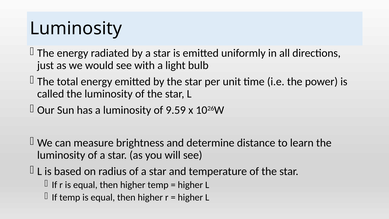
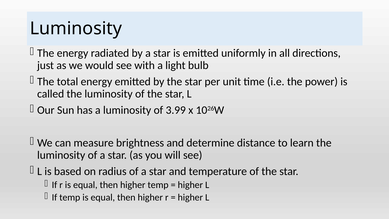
9.59: 9.59 -> 3.99
